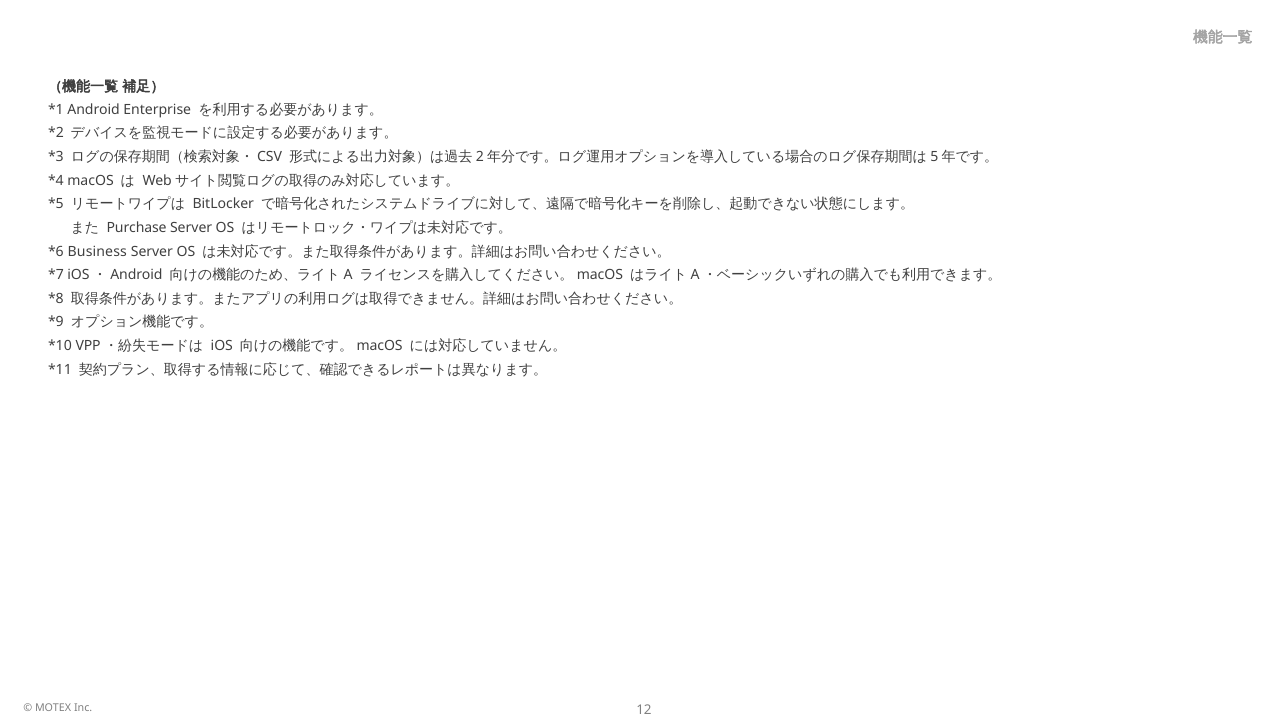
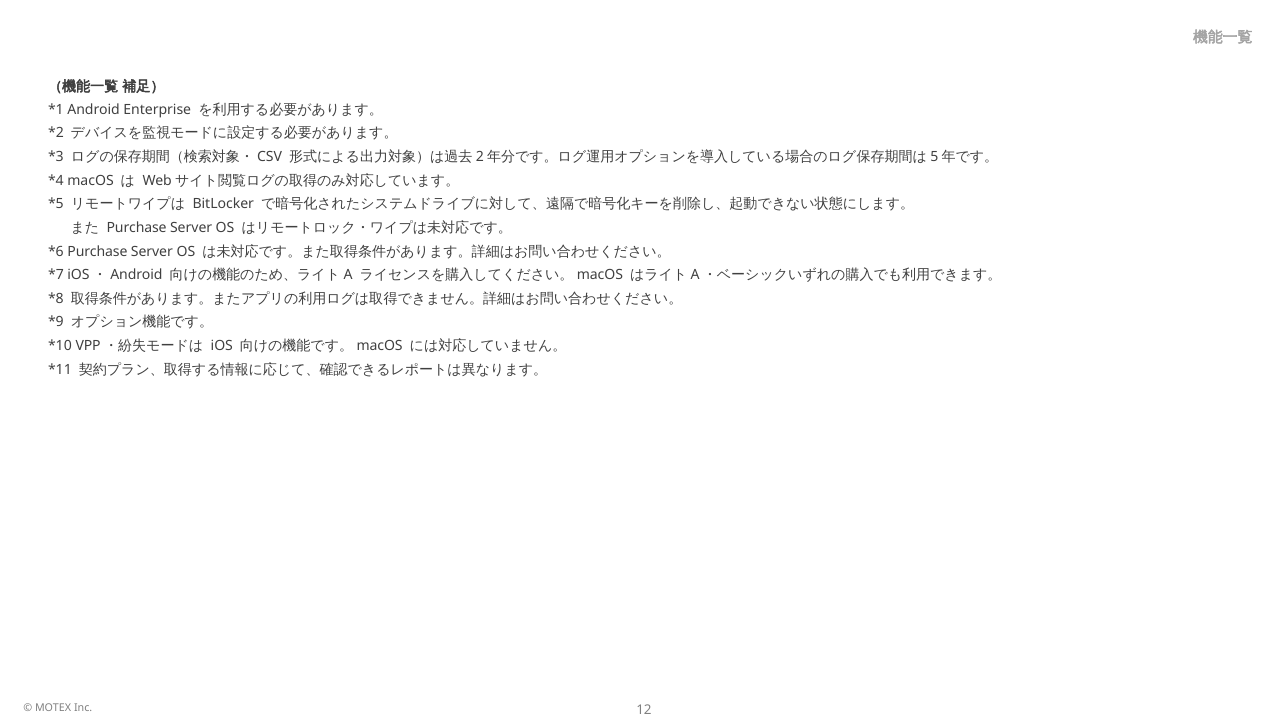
Business at (97, 252): Business -> Purchase
